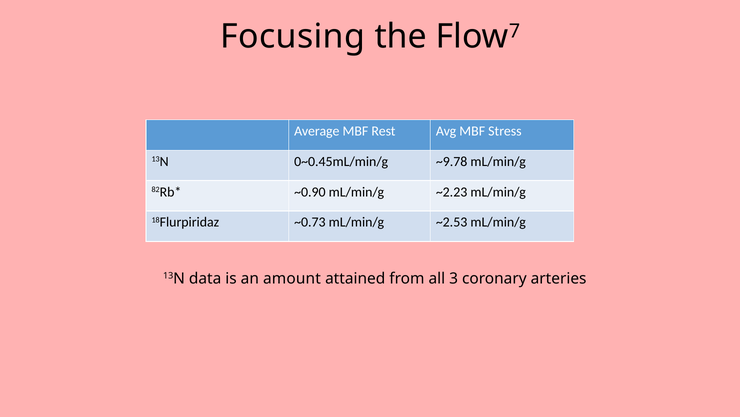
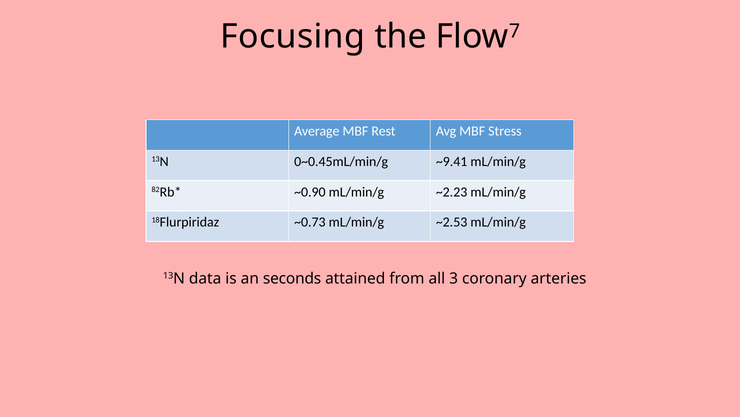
~9.78: ~9.78 -> ~9.41
amount: amount -> seconds
